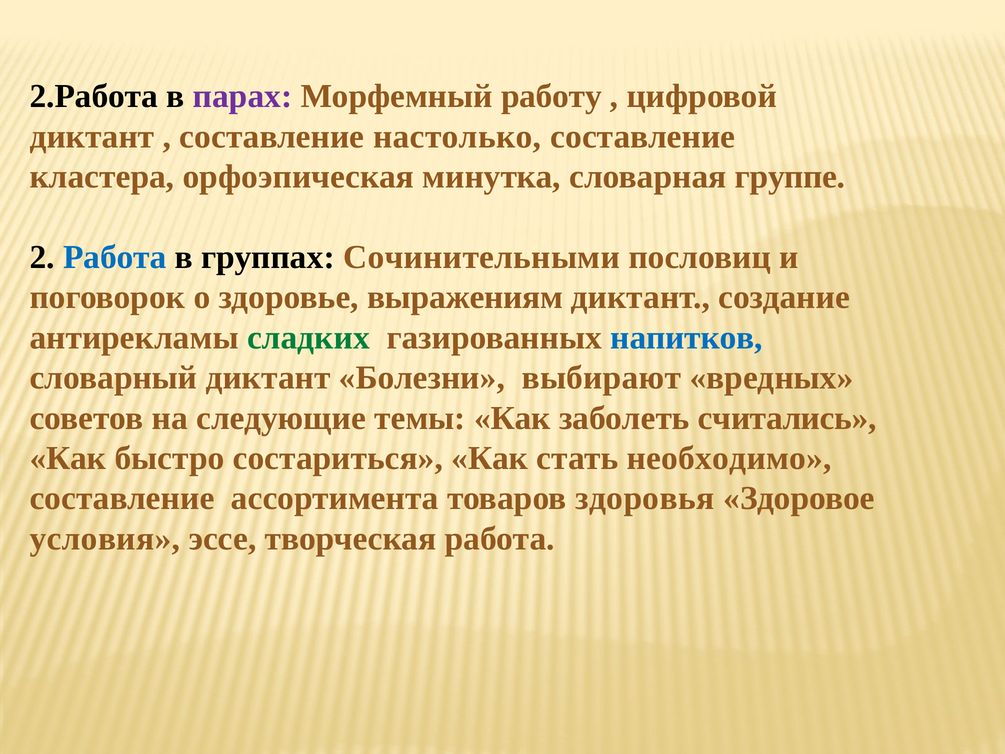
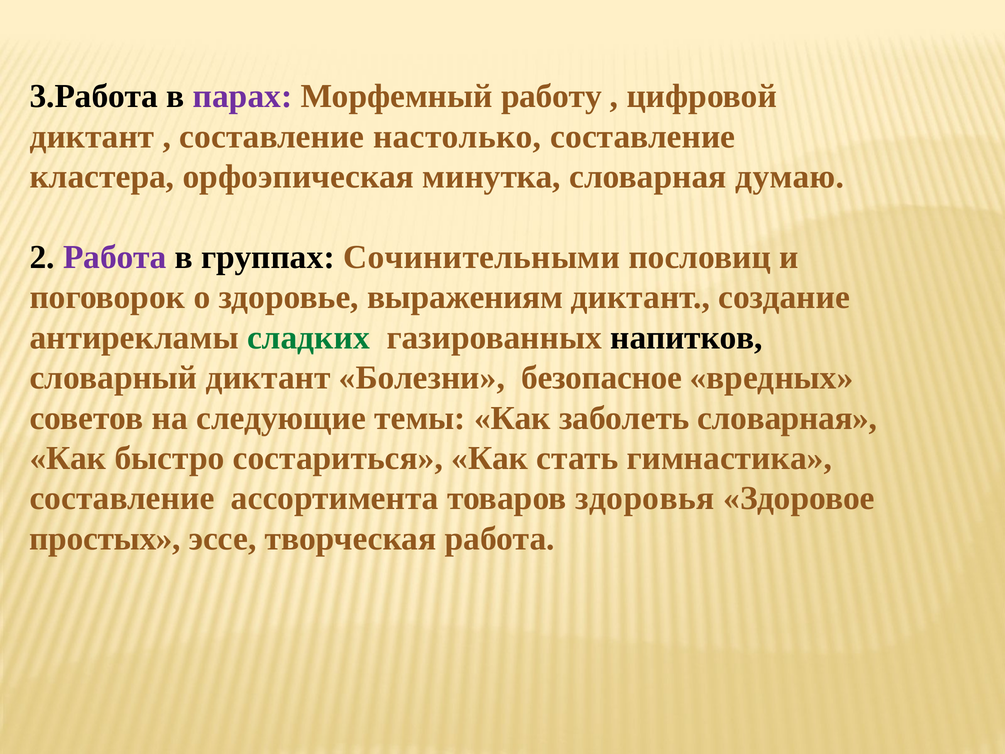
2.Работа: 2.Работа -> 3.Работа
группе: группе -> думаю
Работа at (115, 257) colour: blue -> purple
напитков colour: blue -> black
выбирают: выбирают -> безопасное
заболеть считались: считались -> словарная
необходимо: необходимо -> гимнастика
условия: условия -> простых
